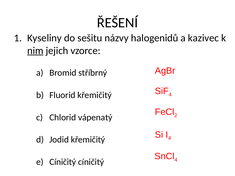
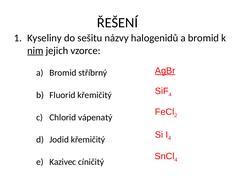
halogenidů a kazivec: kazivec -> bromid
AgBr underline: none -> present
Cíničitý at (63, 162): Cíničitý -> Kazivec
